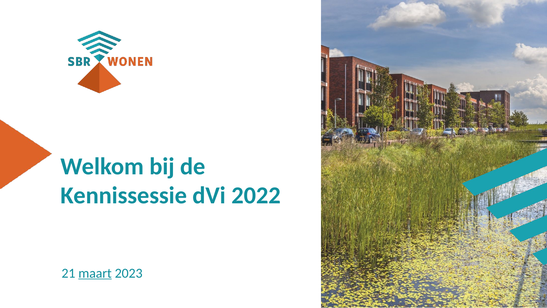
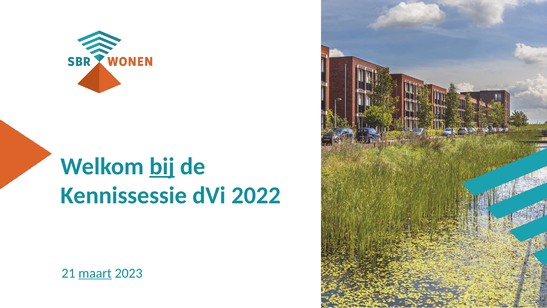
bij underline: none -> present
